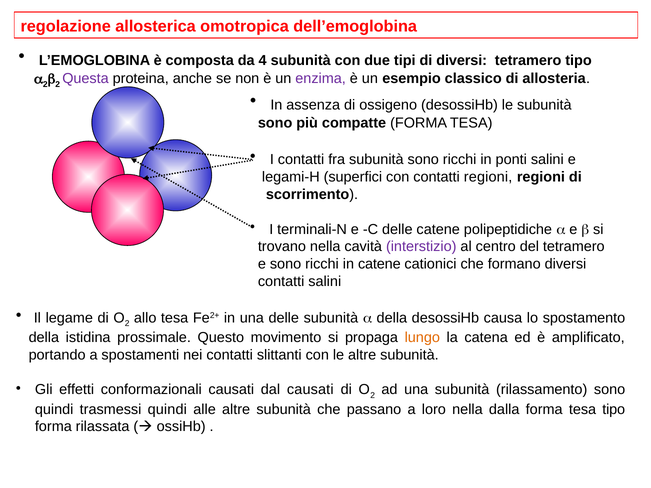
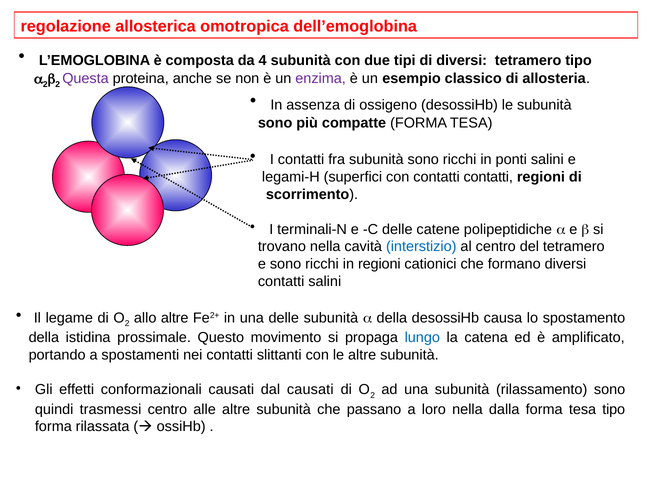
contatti regioni: regioni -> contatti
interstizio colour: purple -> blue
in catene: catene -> regioni
allo tesa: tesa -> altre
lungo colour: orange -> blue
trasmessi quindi: quindi -> centro
